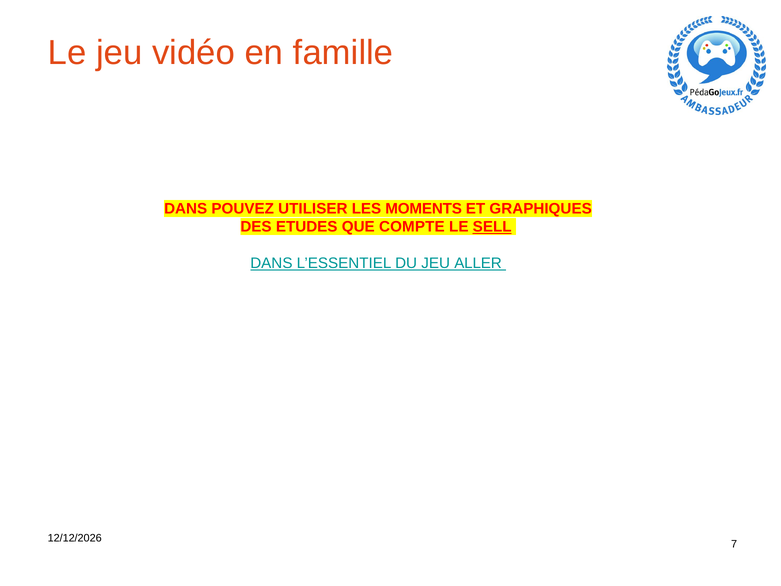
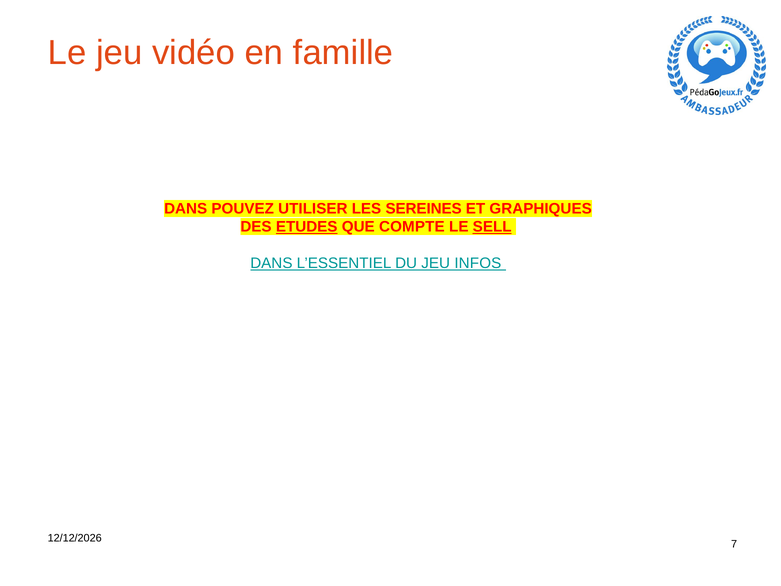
MOMENTS: MOMENTS -> SEREINES
ETUDES underline: none -> present
ALLER: ALLER -> INFOS
